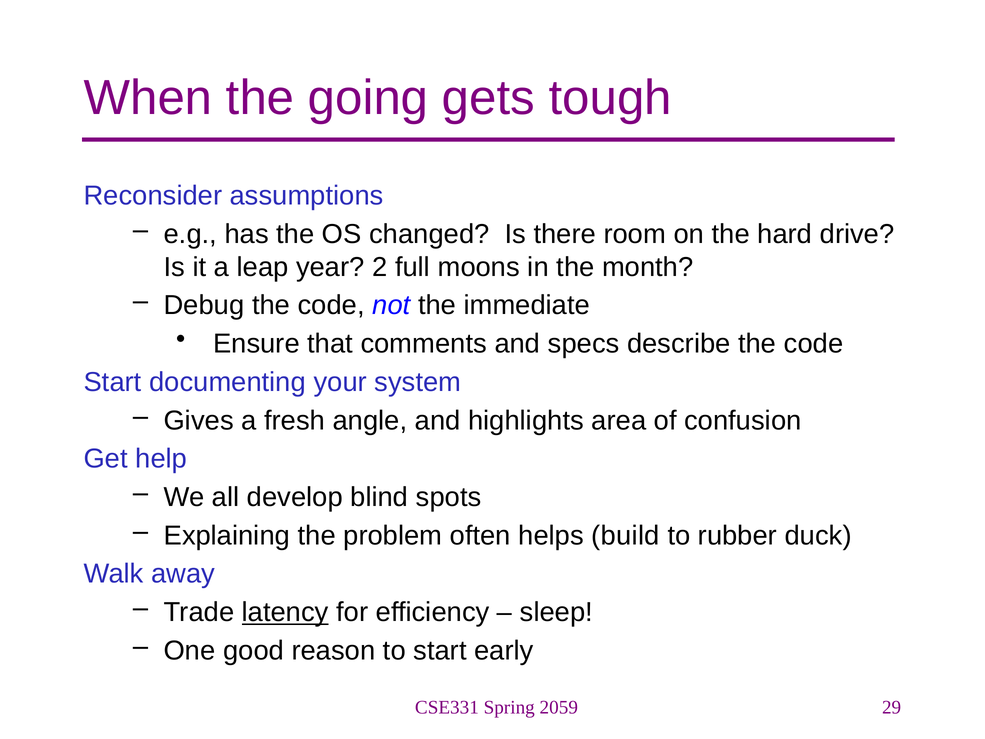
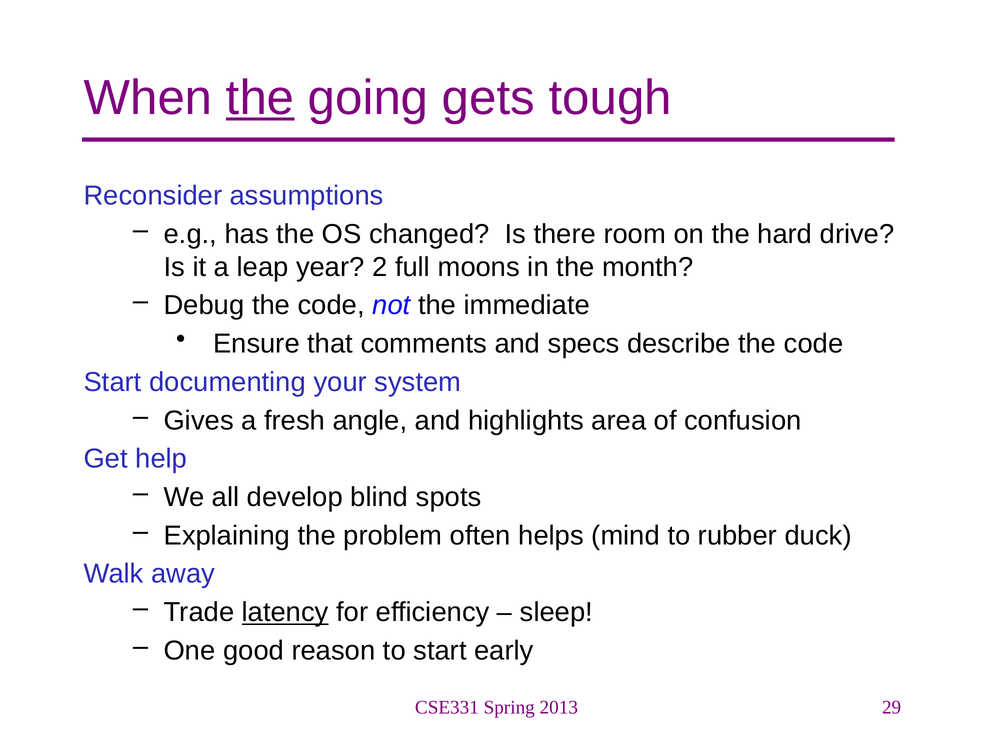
the at (260, 98) underline: none -> present
build: build -> mind
2059: 2059 -> 2013
